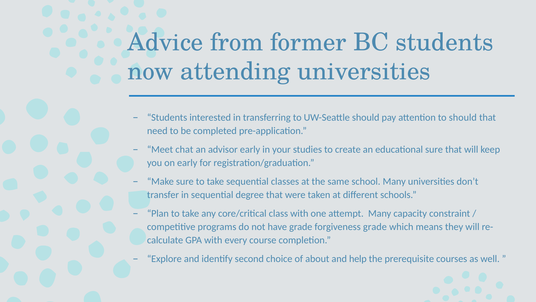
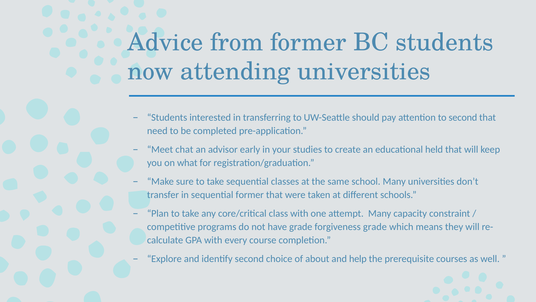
to should: should -> second
educational sure: sure -> held
on early: early -> what
sequential degree: degree -> former
